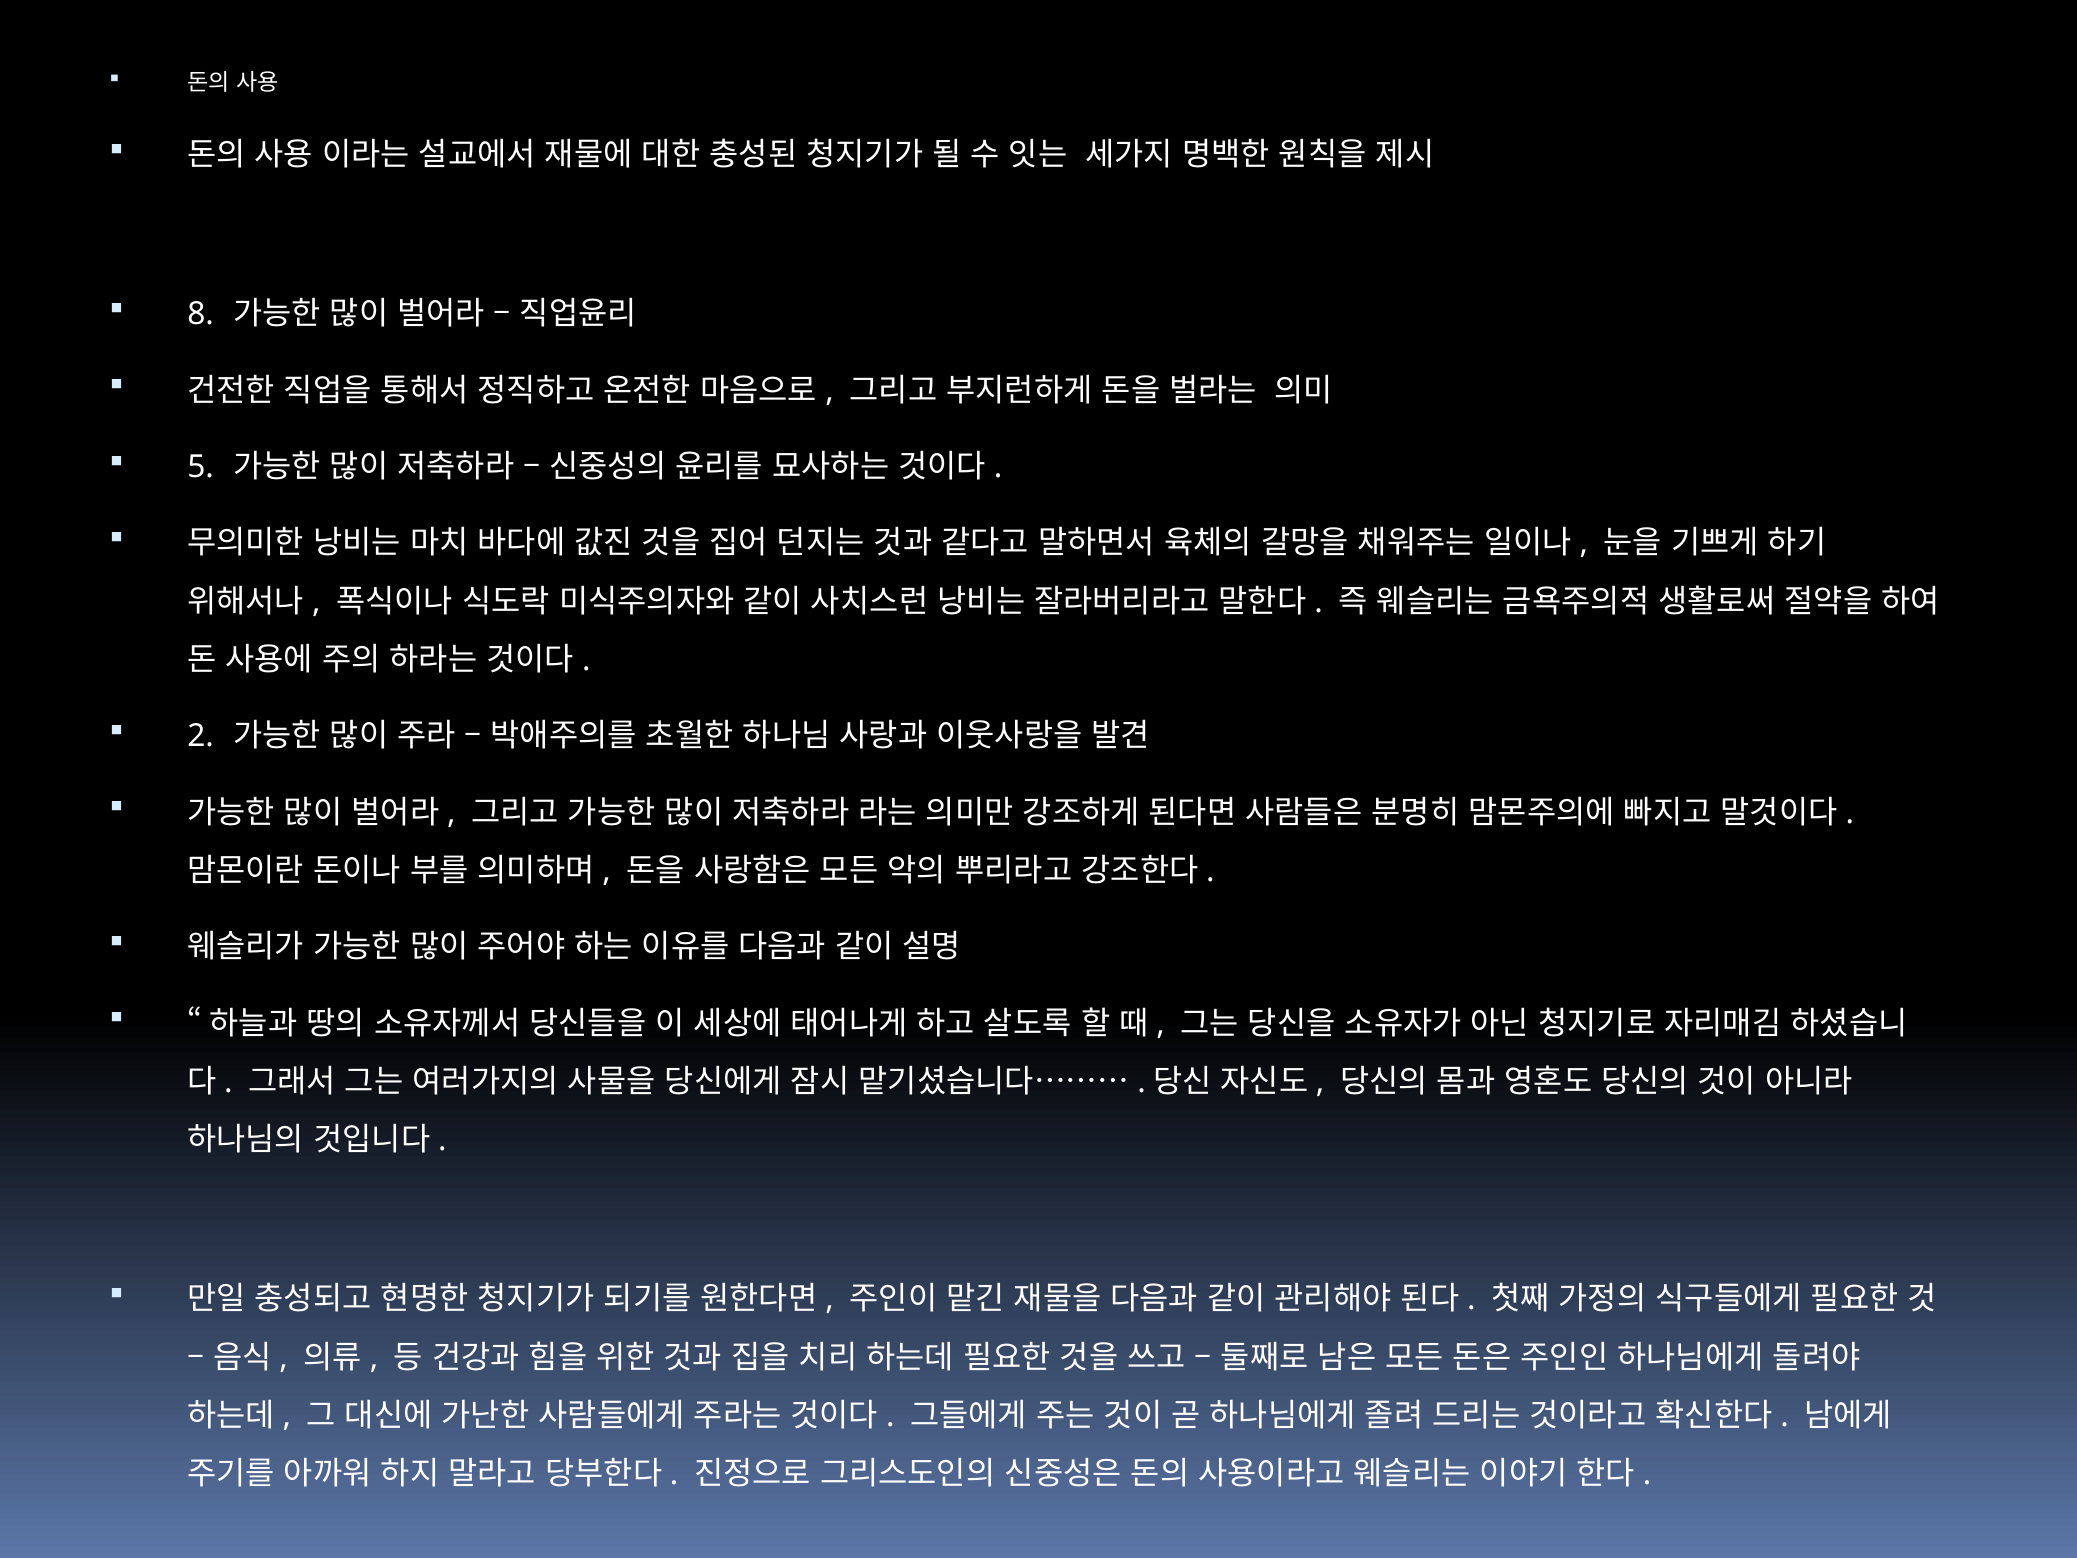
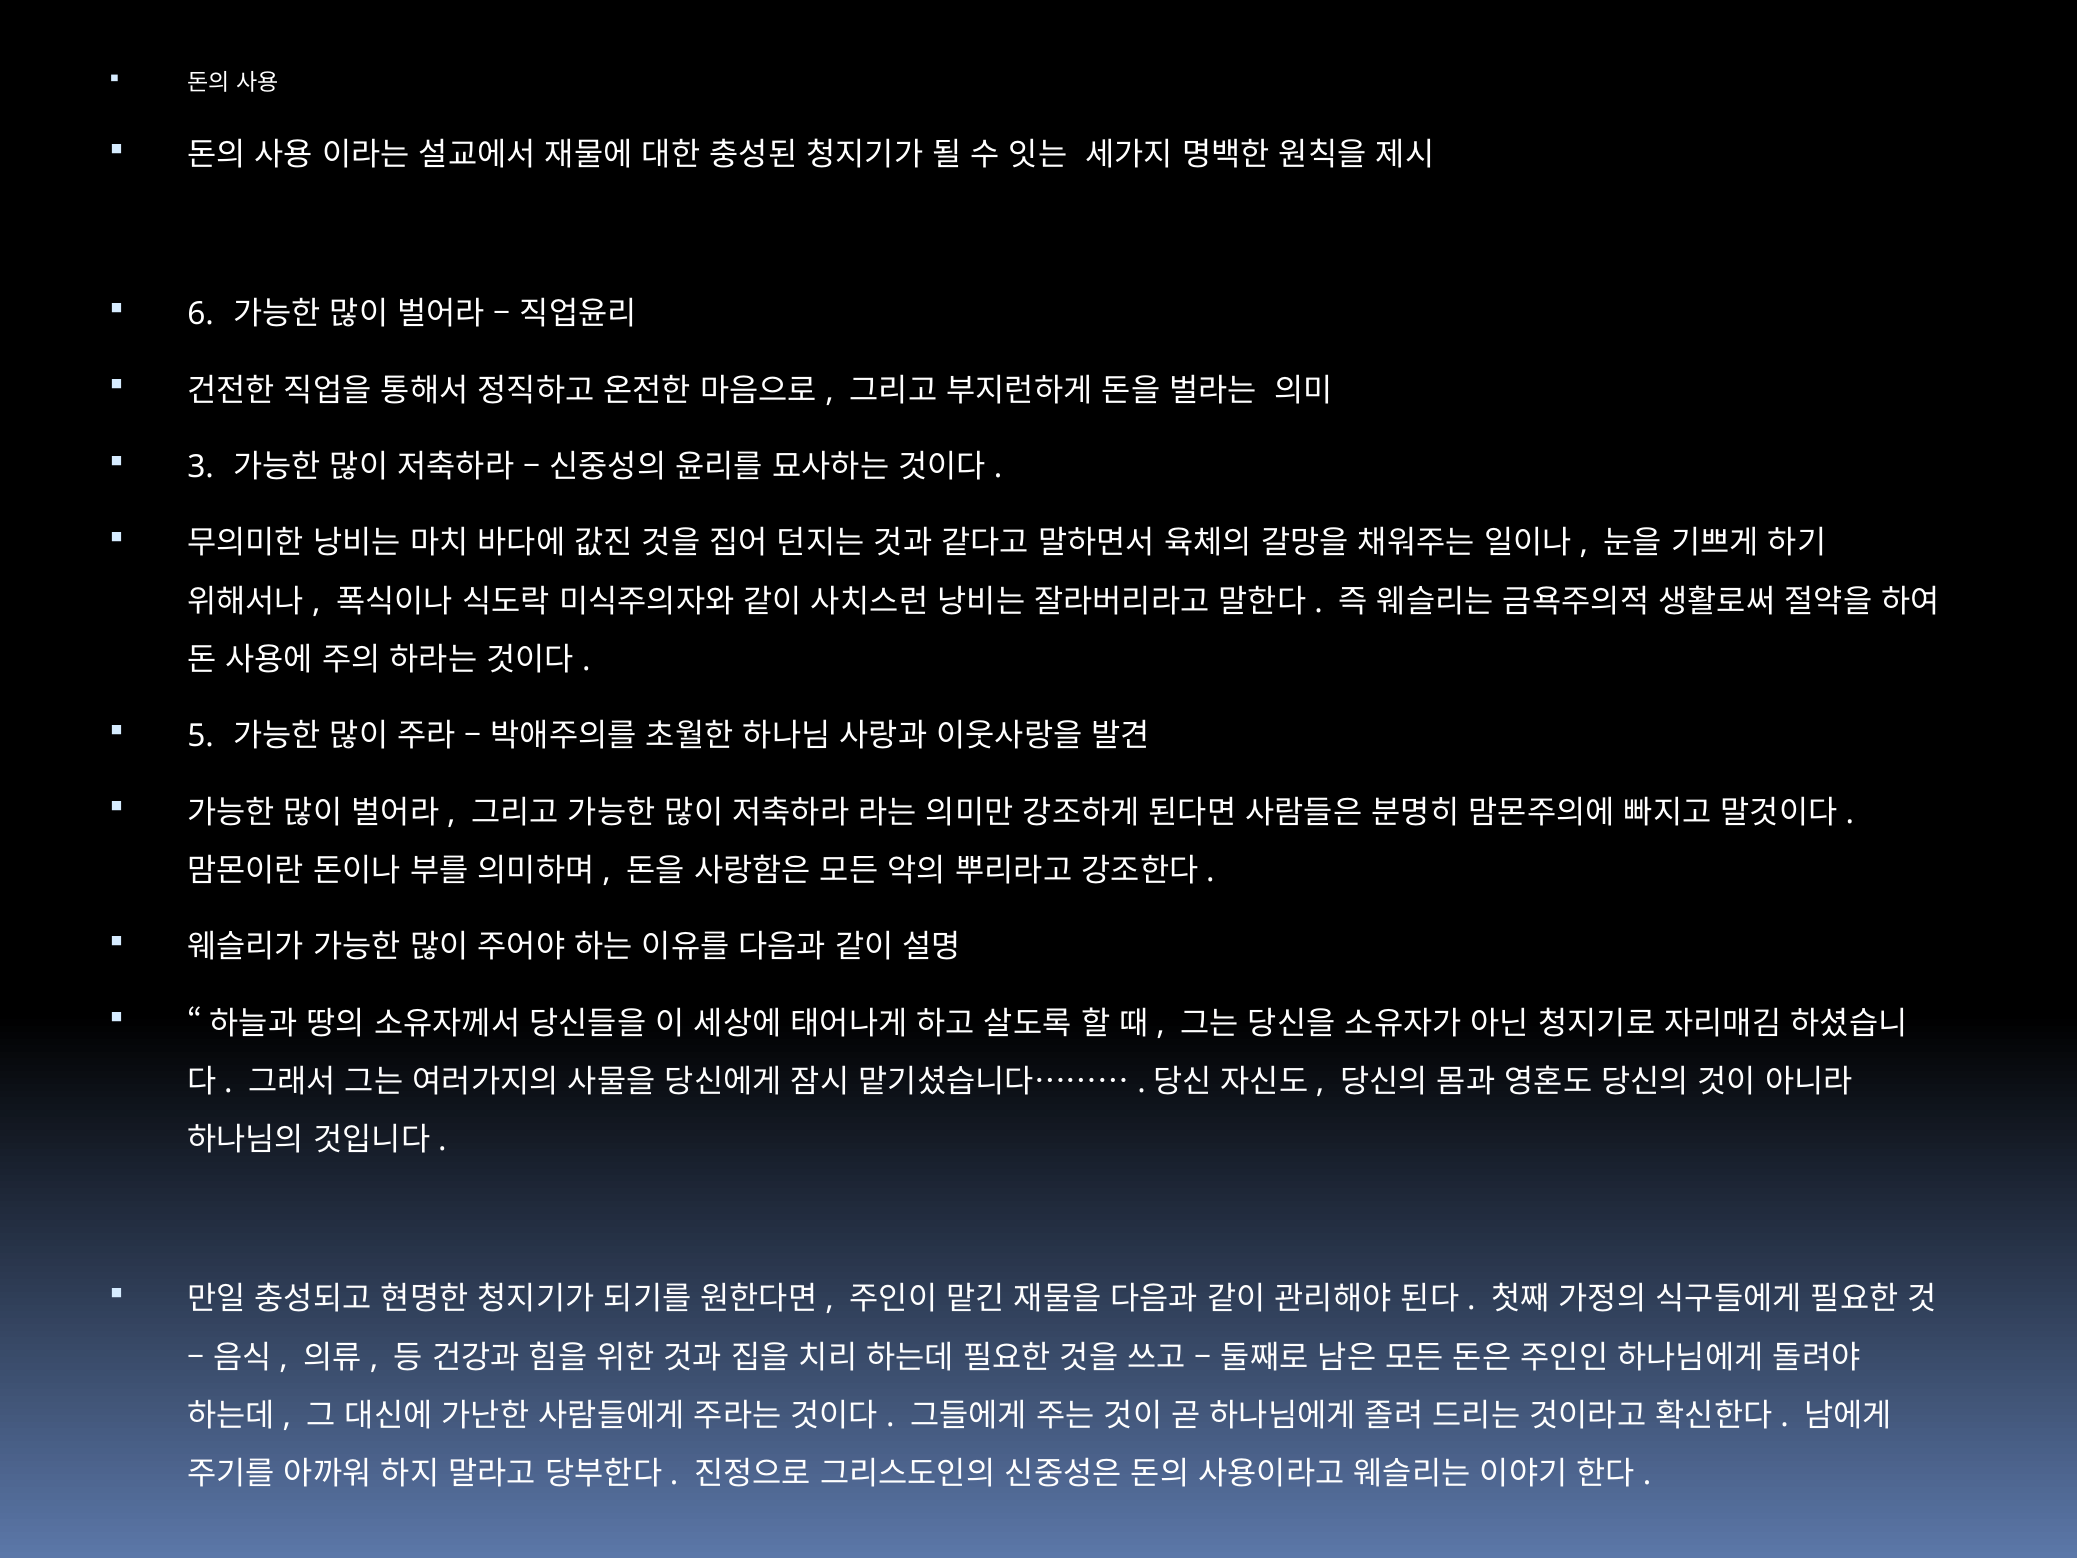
8: 8 -> 6
5: 5 -> 3
2: 2 -> 5
